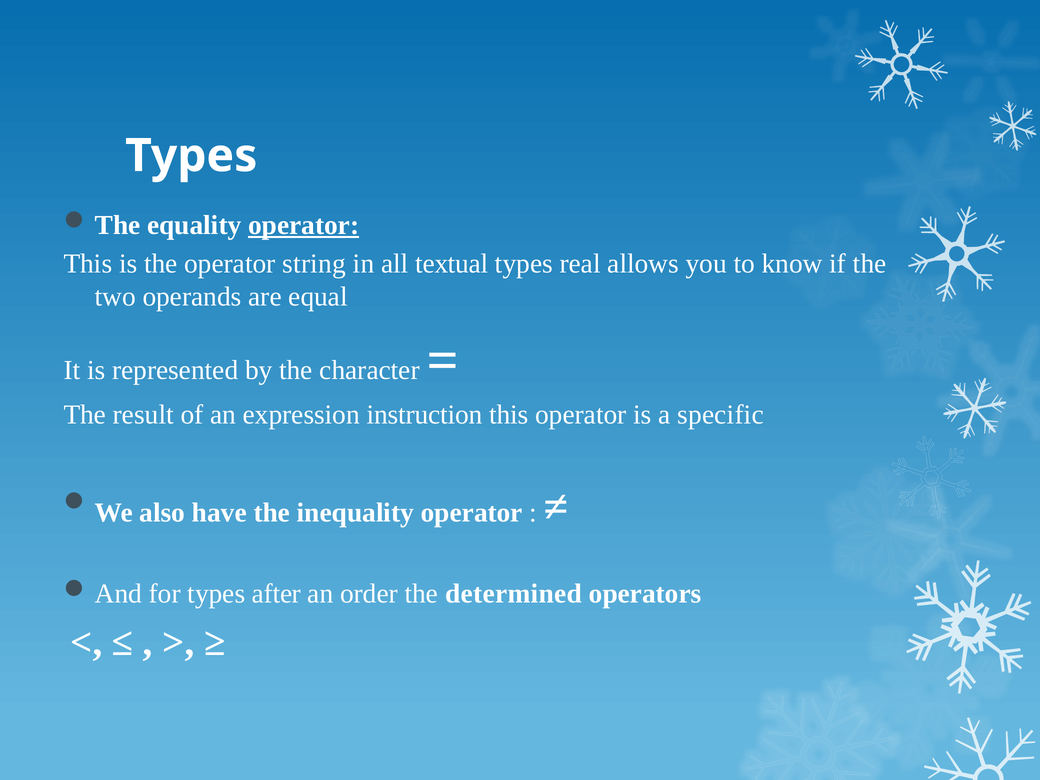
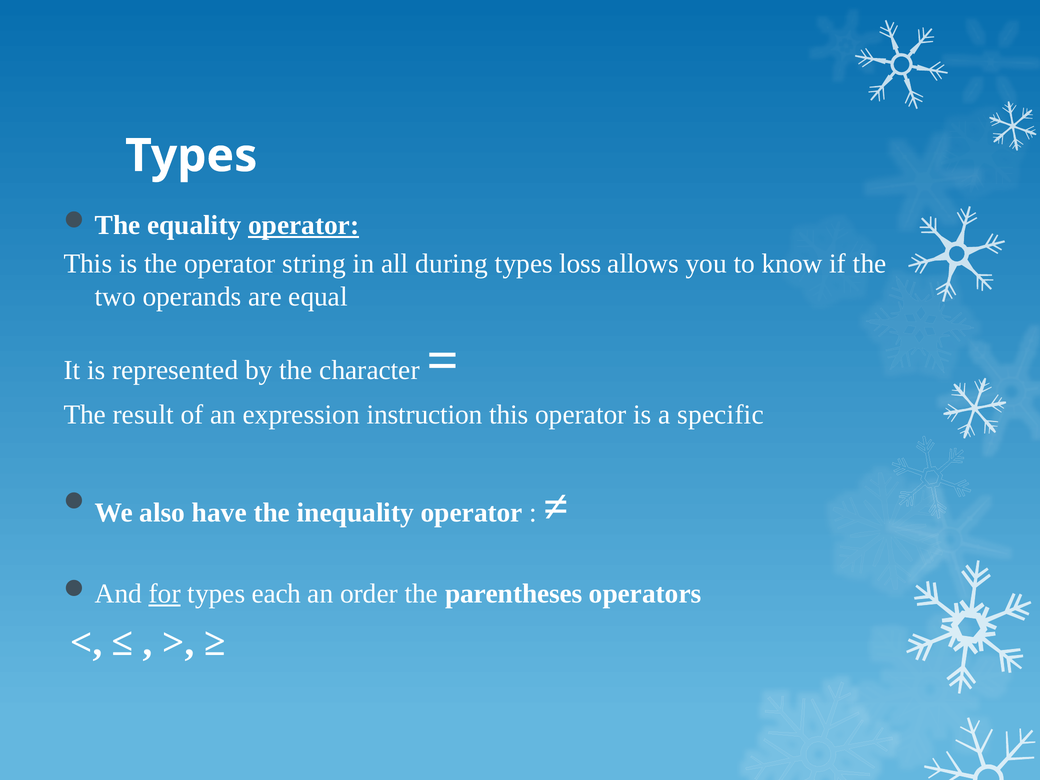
textual: textual -> during
real: real -> loss
for underline: none -> present
after: after -> each
determined: determined -> parentheses
